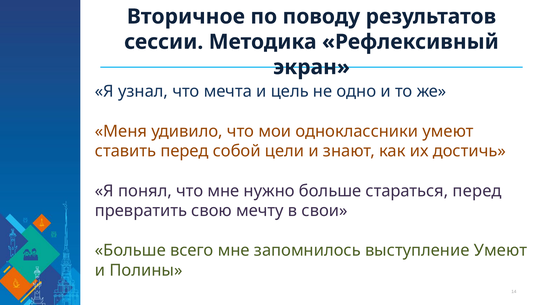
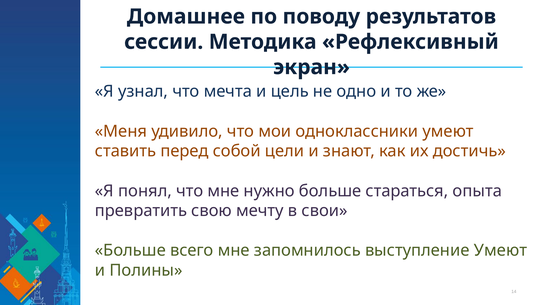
Вторичное: Вторичное -> Домашнее
стараться перед: перед -> опыта
